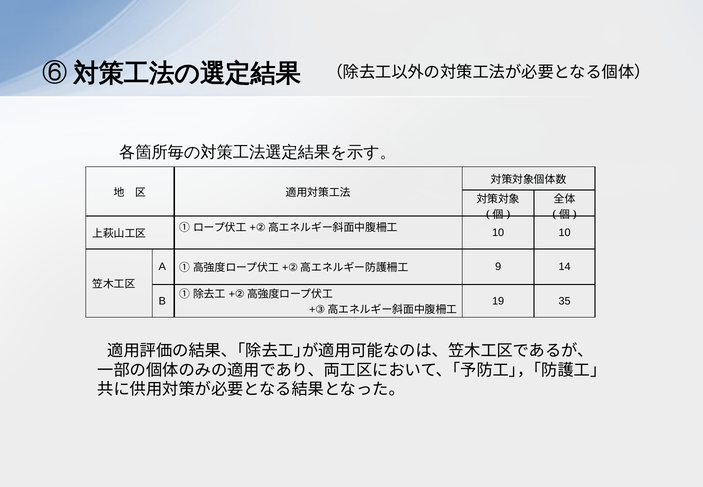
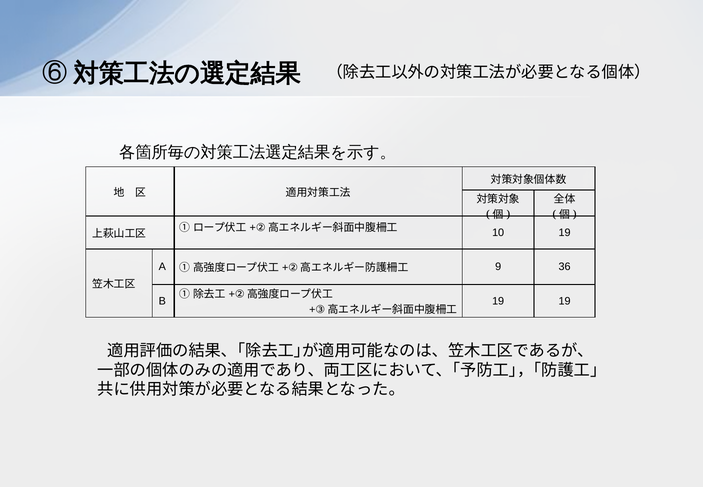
10 10: 10 -> 19
14: 14 -> 36
19 35: 35 -> 19
